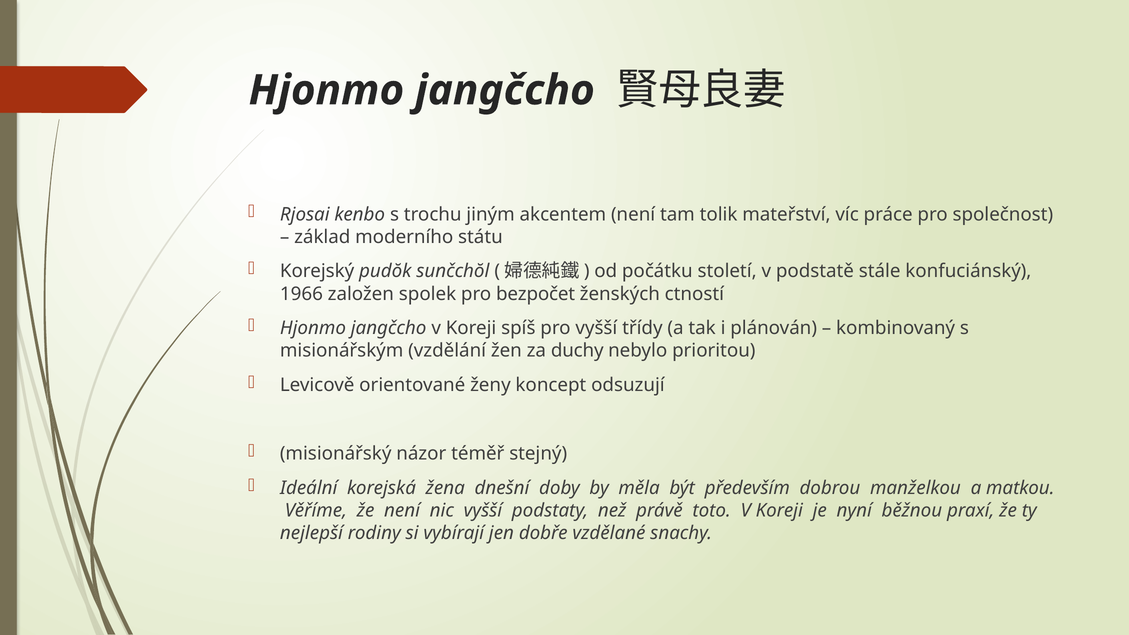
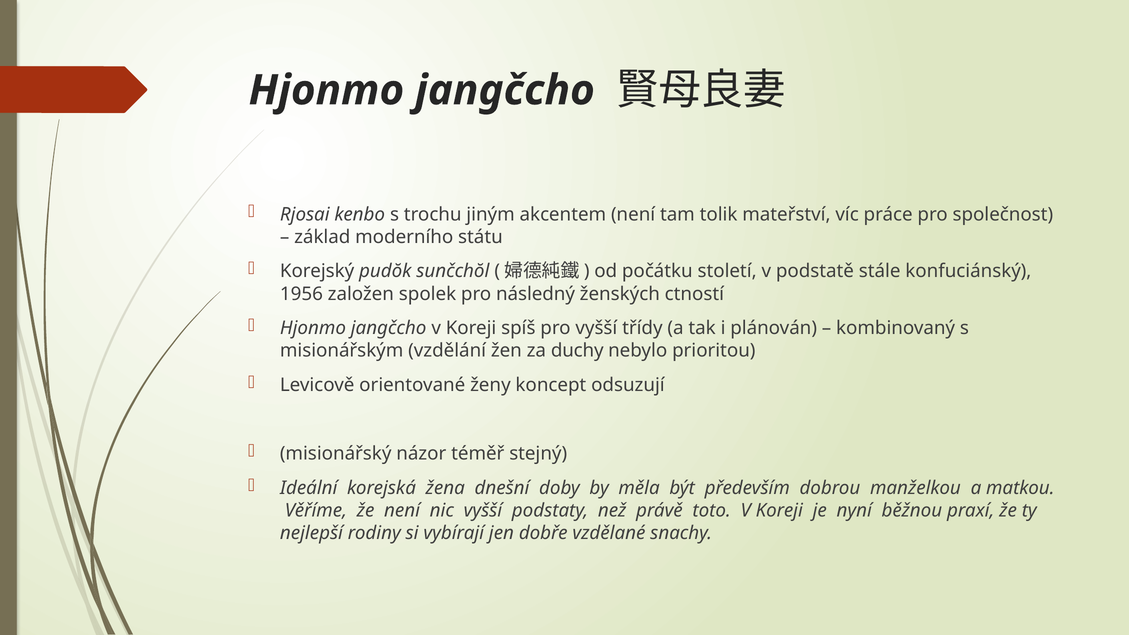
1966: 1966 -> 1956
bezpočet: bezpočet -> následný
